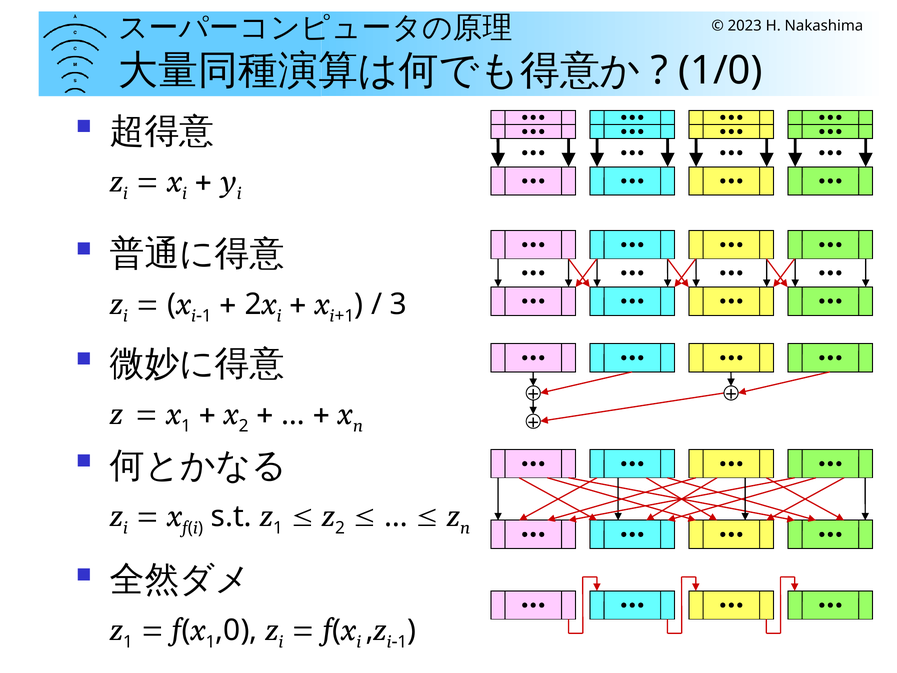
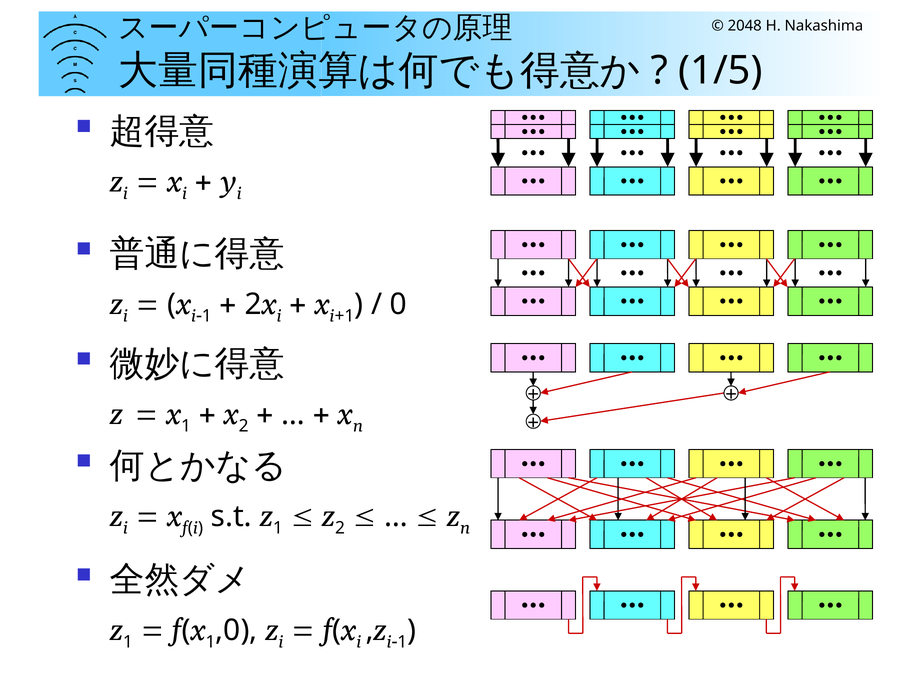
2023: 2023 -> 2048
1/0: 1/0 -> 1/5
3: 3 -> 0
